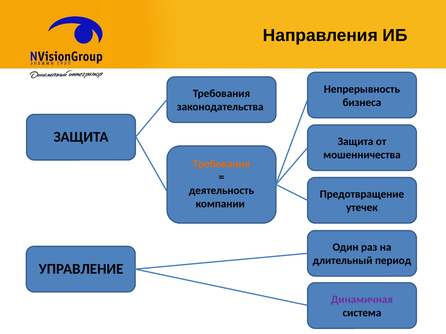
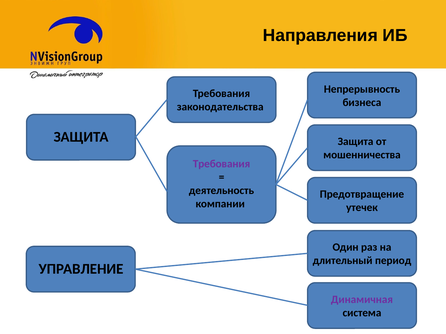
Требования at (222, 164) colour: orange -> purple
